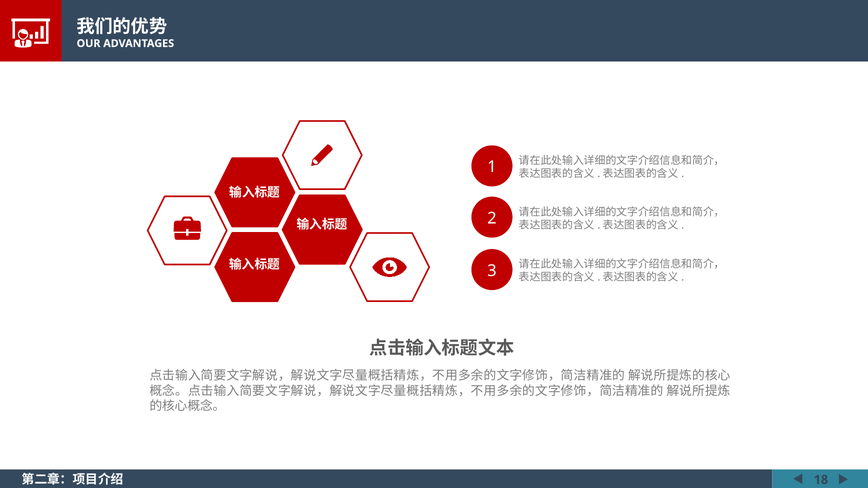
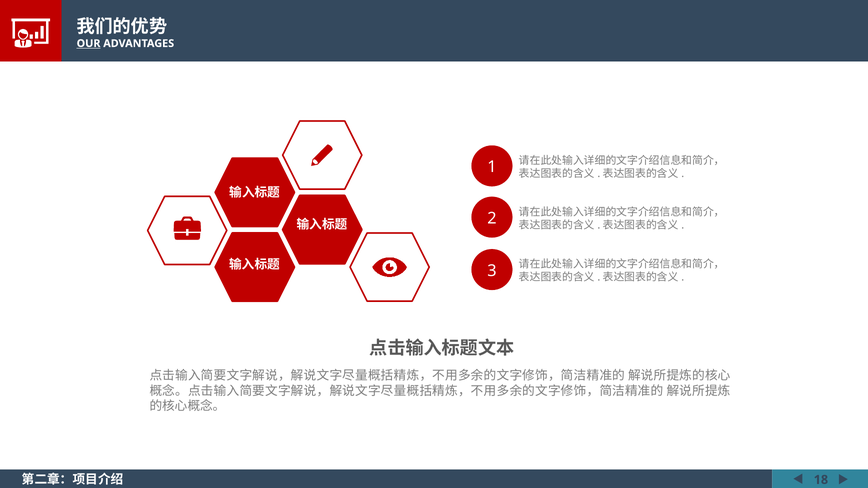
OUR underline: none -> present
